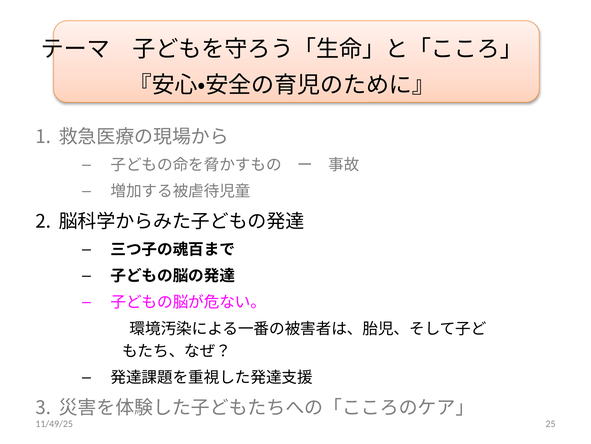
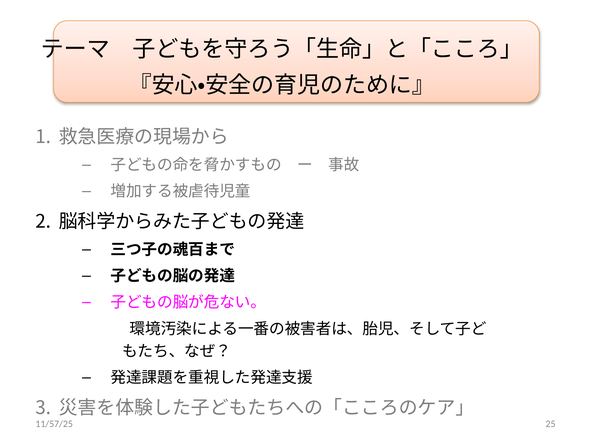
11/49/25: 11/49/25 -> 11/57/25
